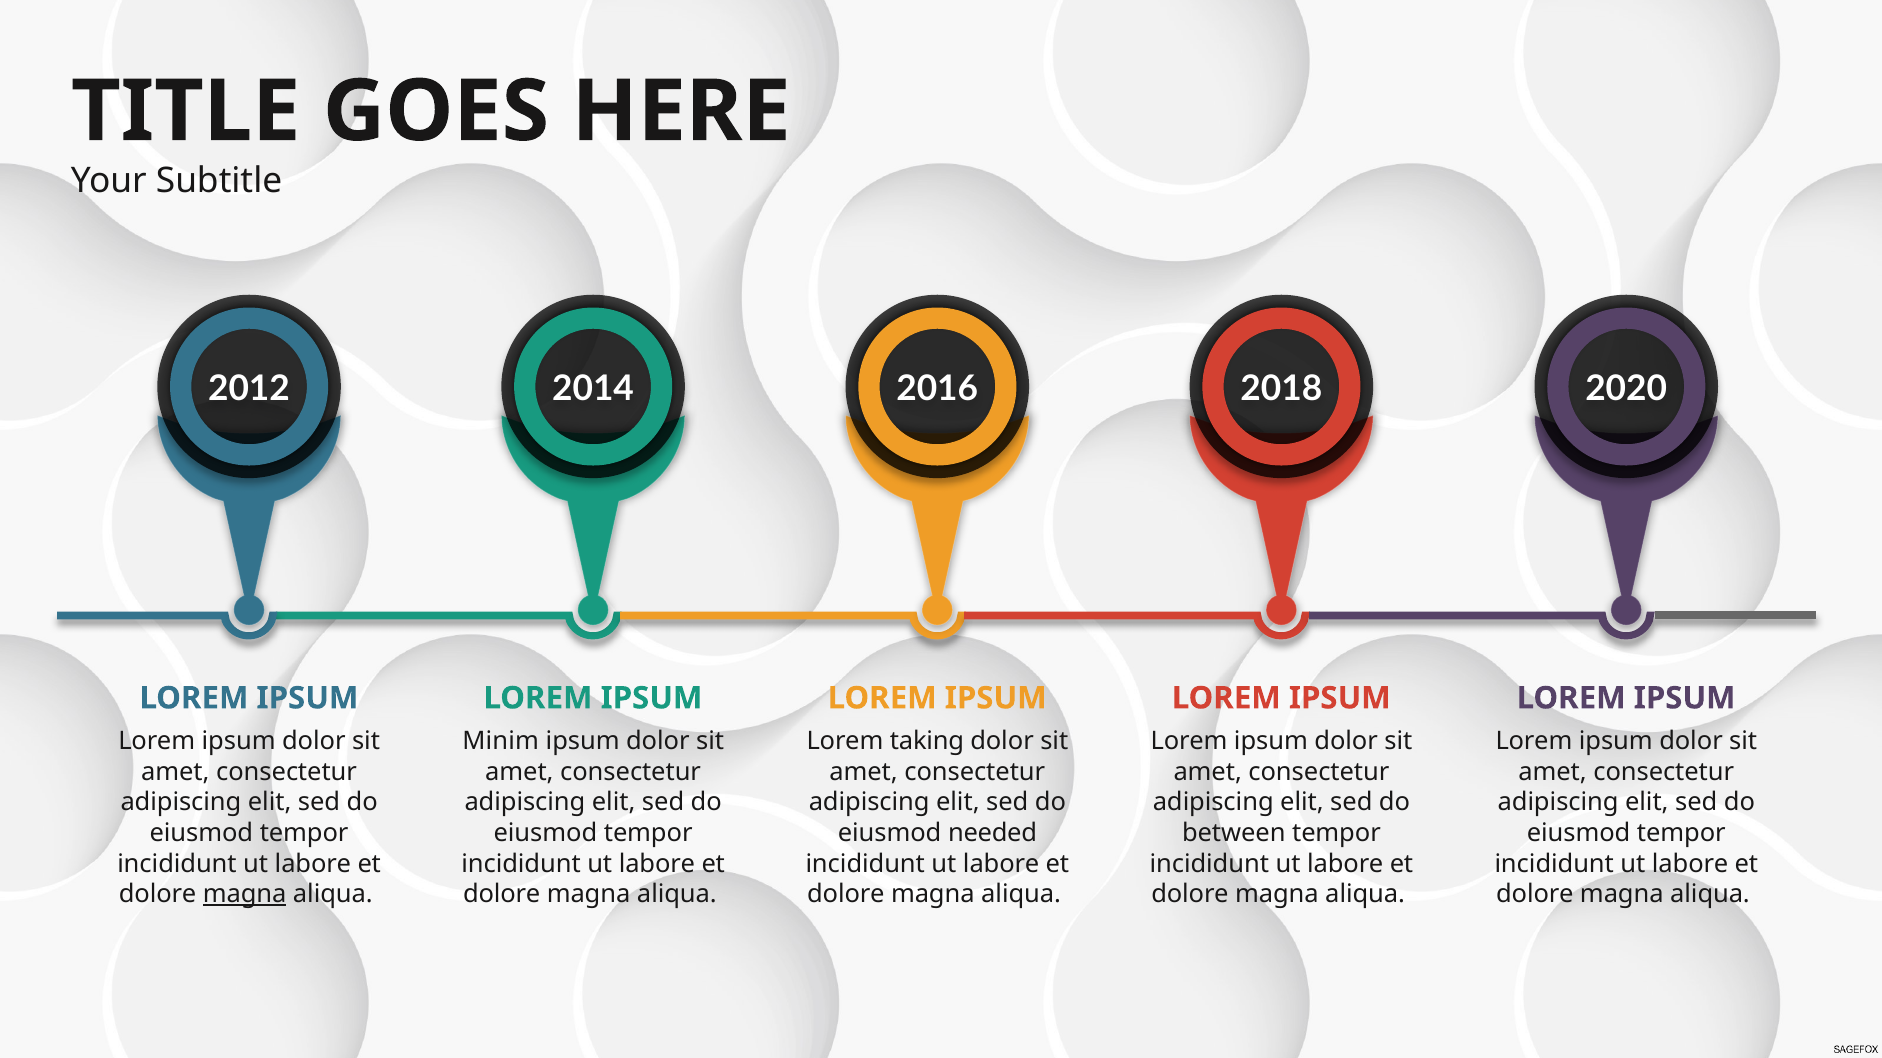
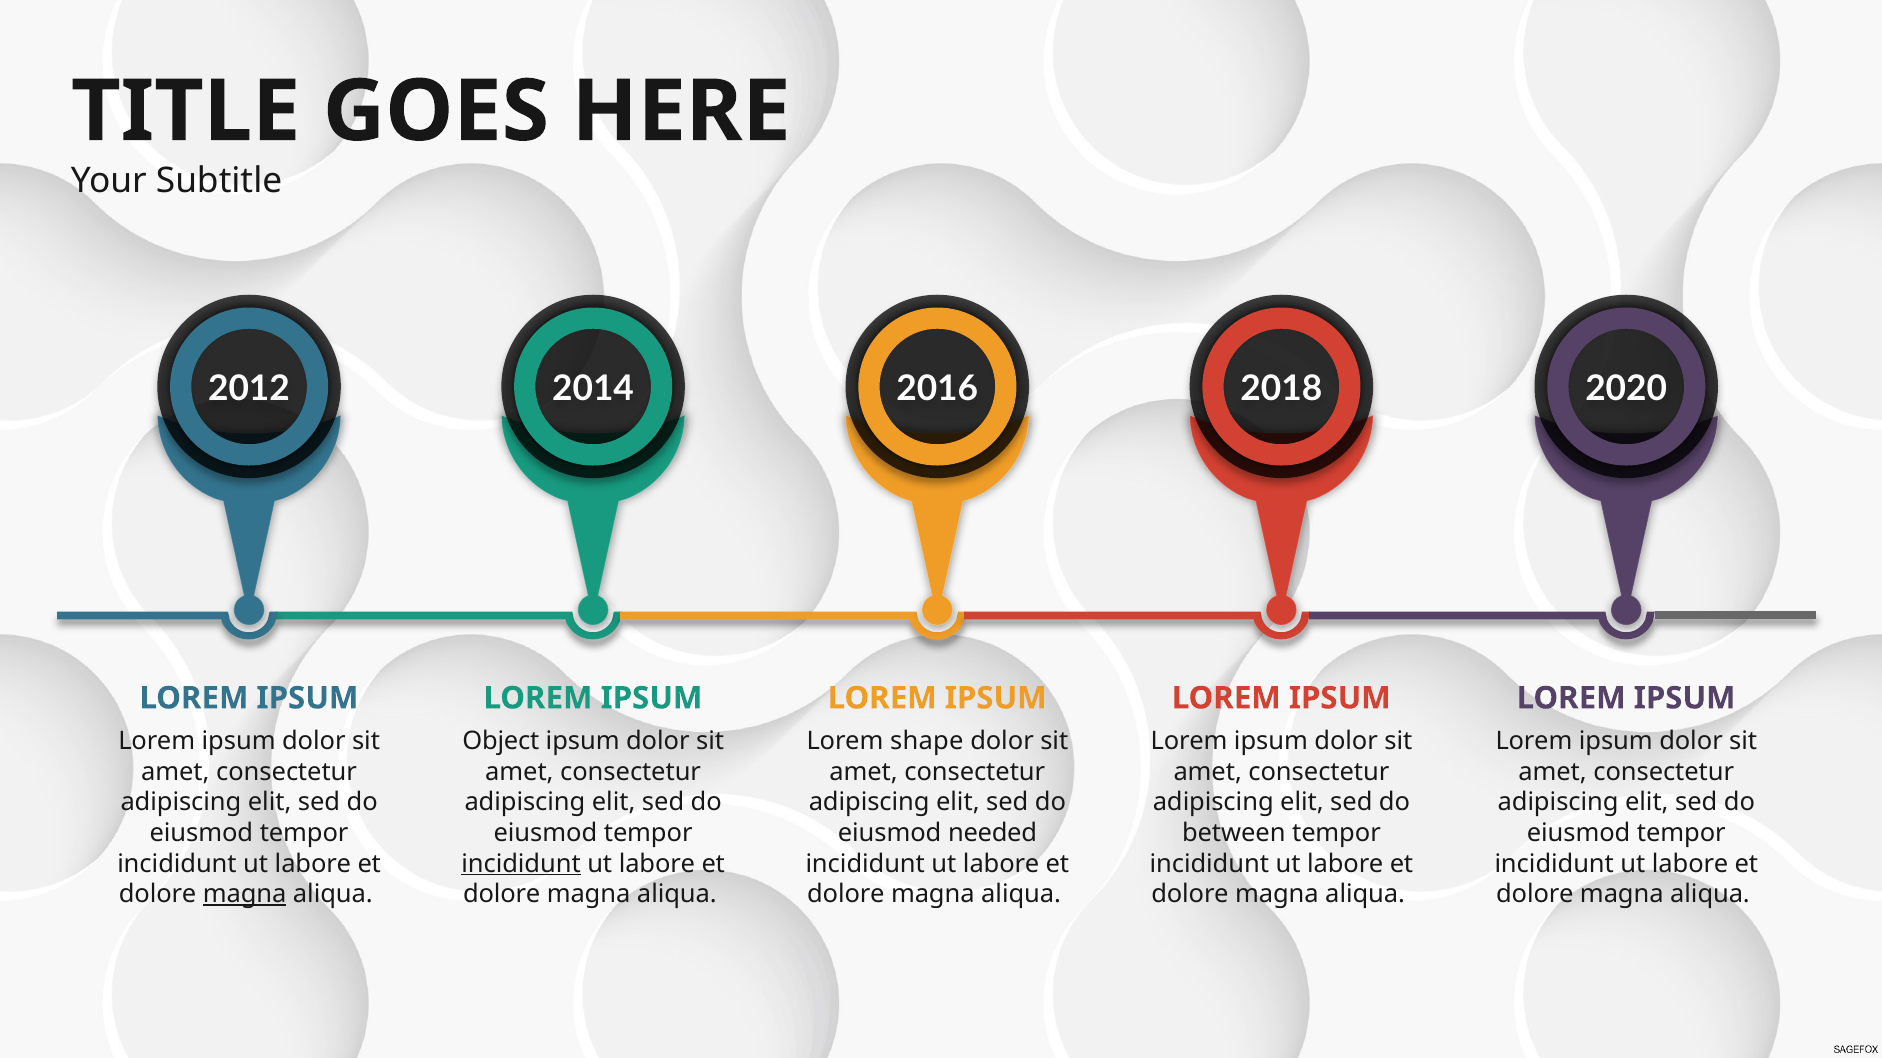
Minim: Minim -> Object
taking: taking -> shape
incididunt at (521, 864) underline: none -> present
